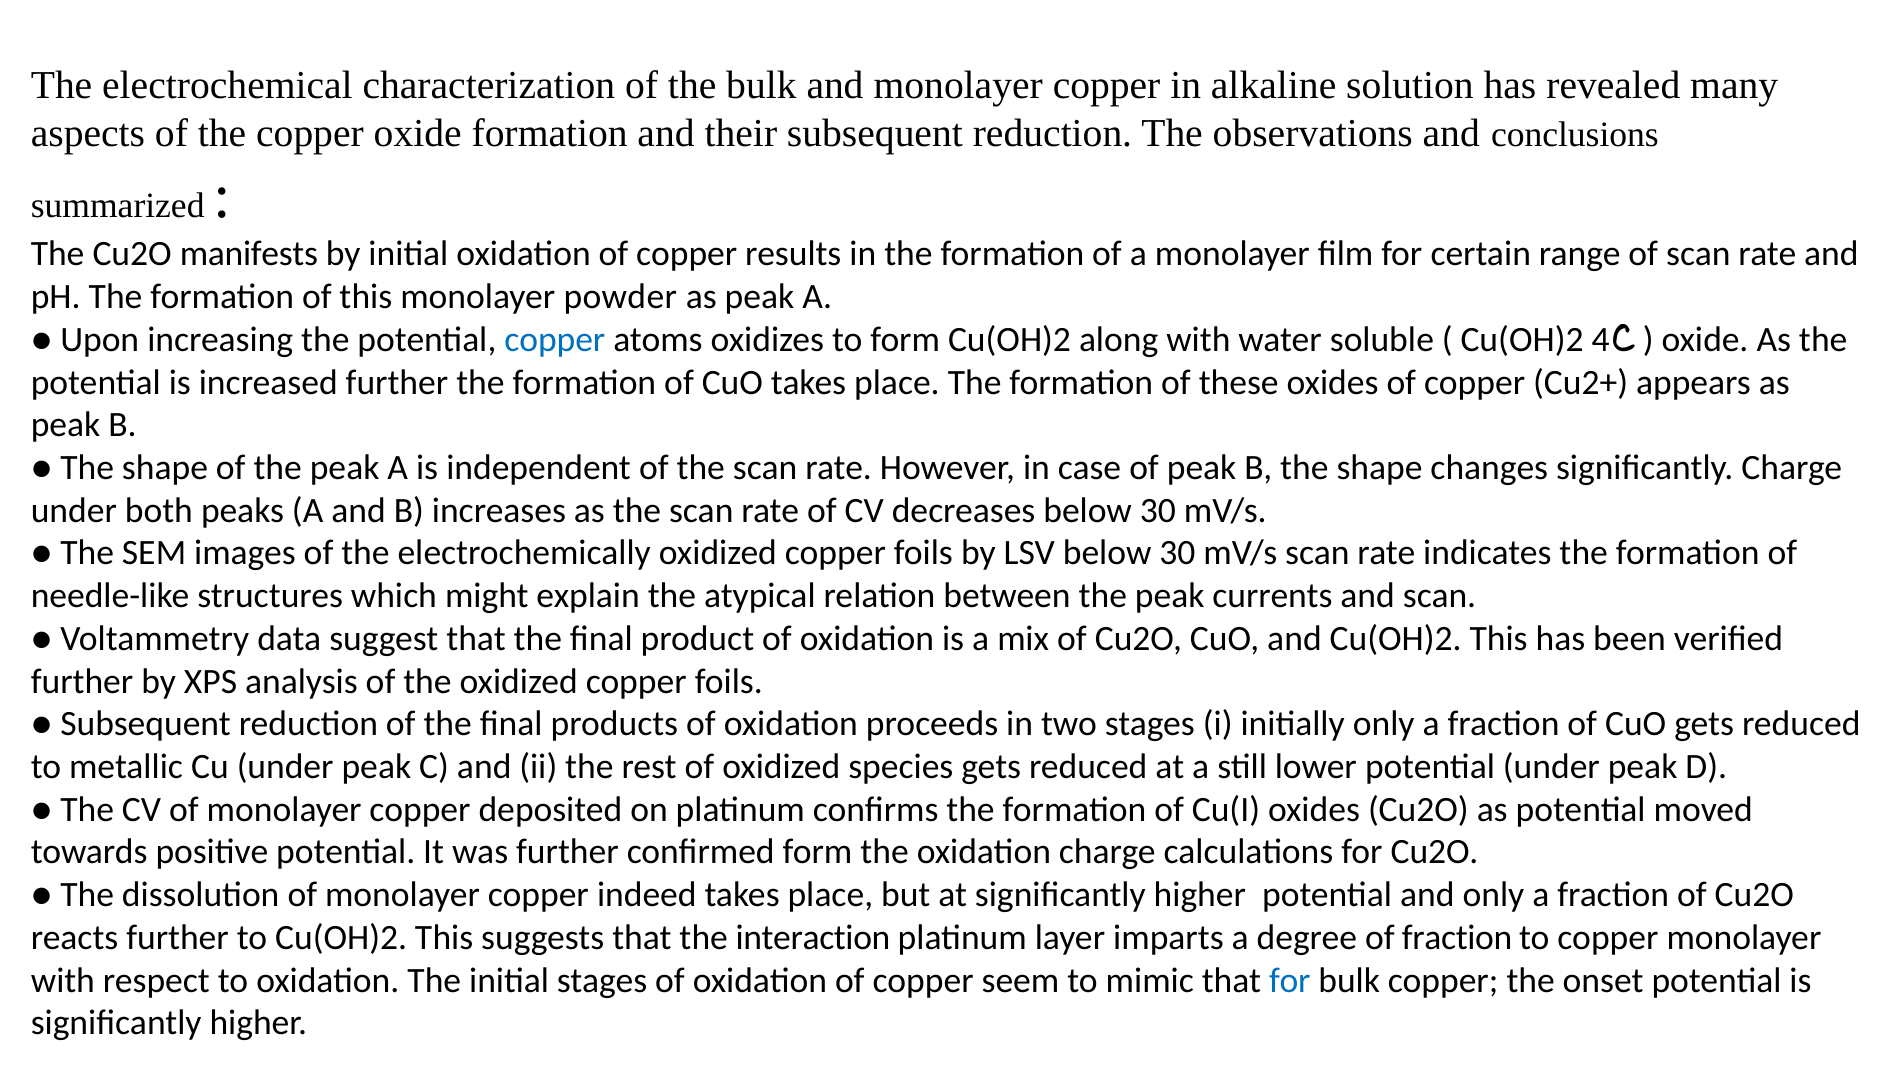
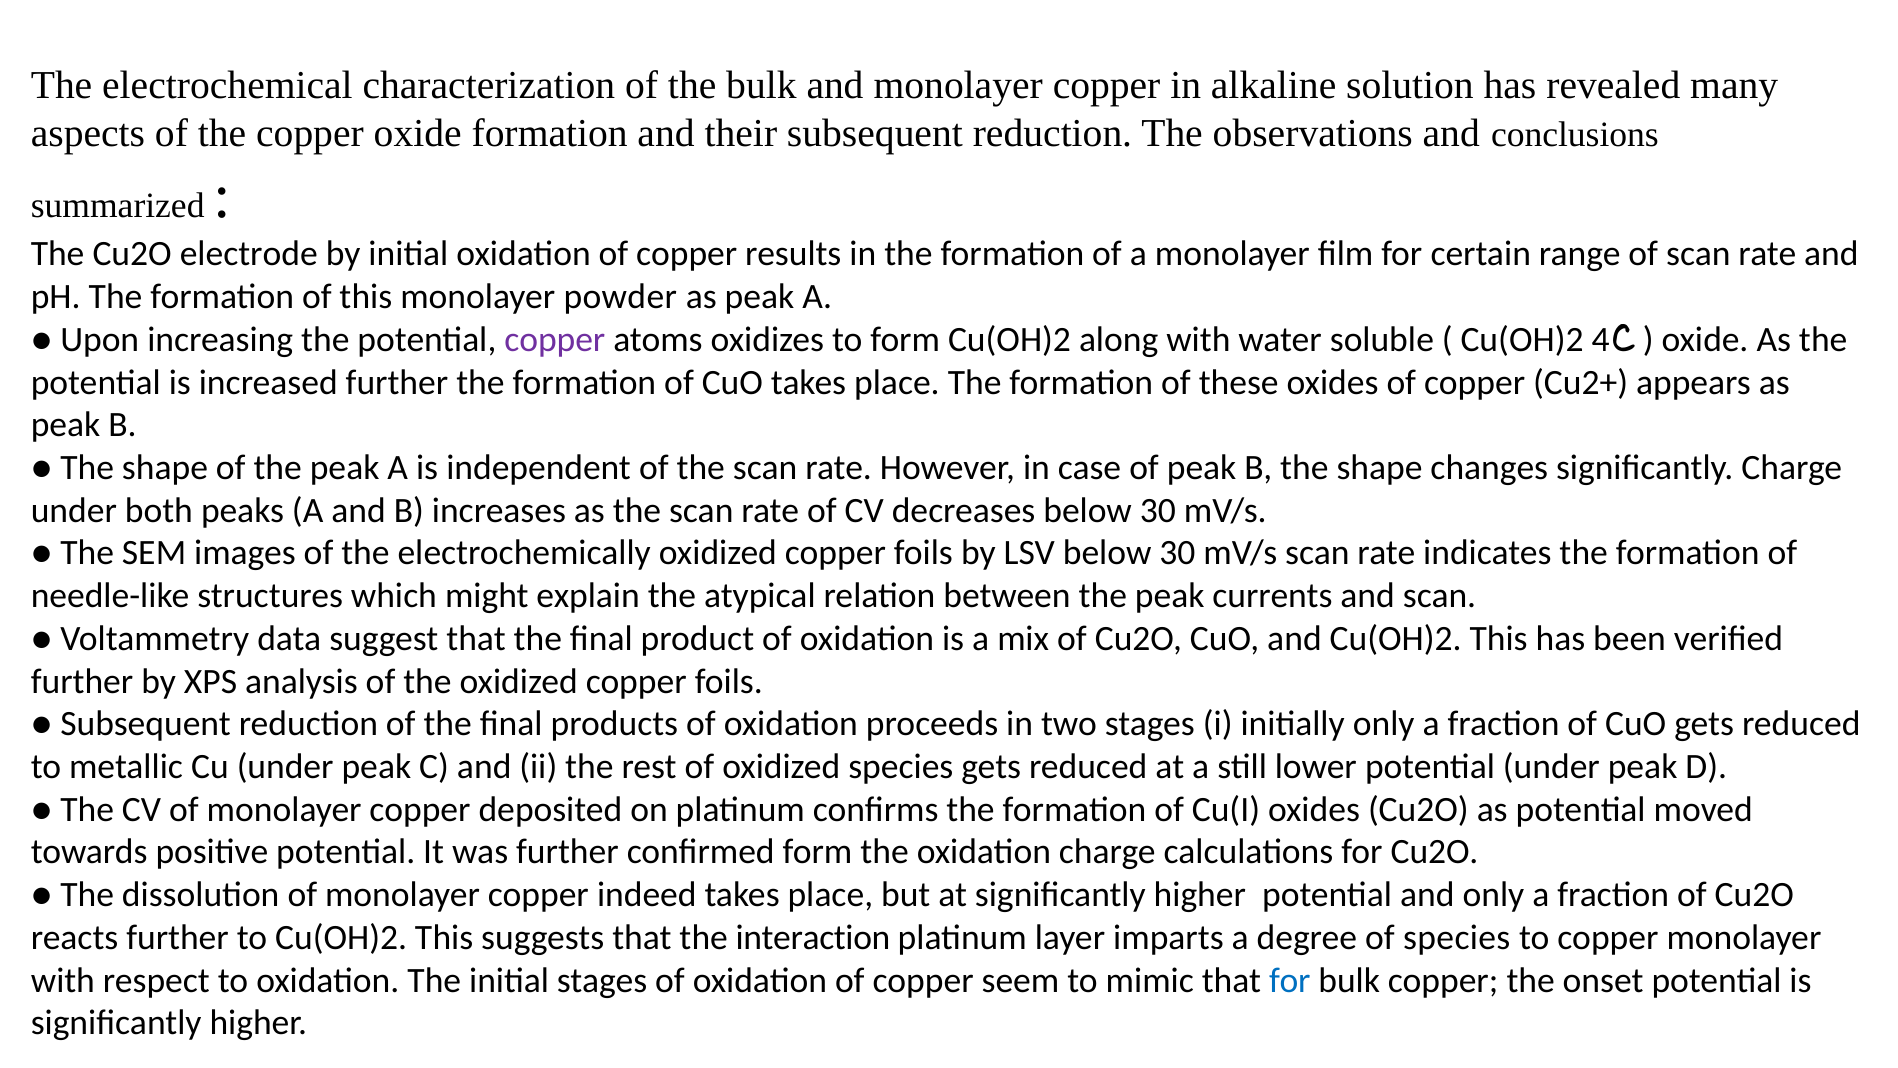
manifests: manifests -> electrode
copper at (555, 339) colour: blue -> purple
of fraction: fraction -> species
